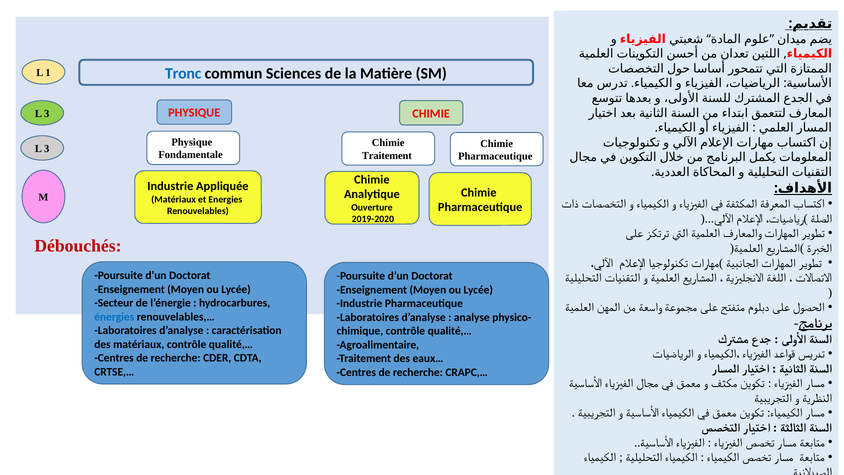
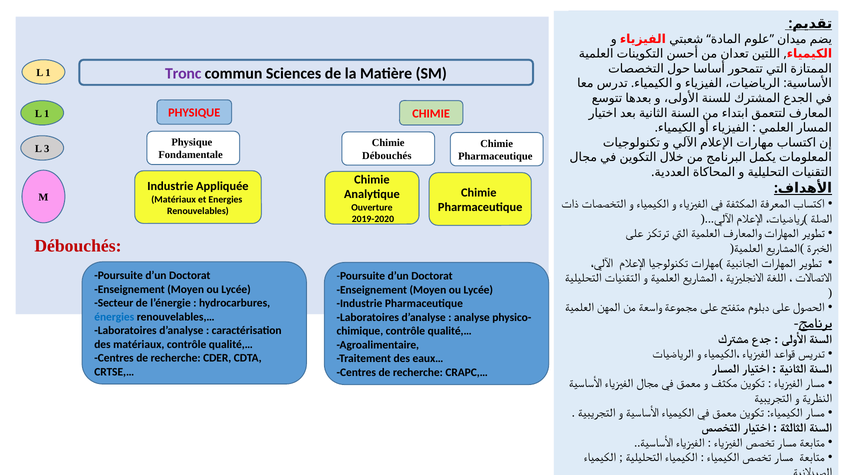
Tronc colour: blue -> purple
3 at (47, 113): 3 -> 1
Traitement at (387, 156): Traitement -> Débouchés
